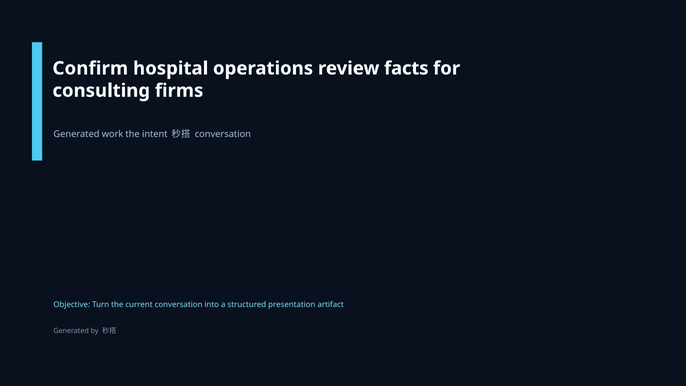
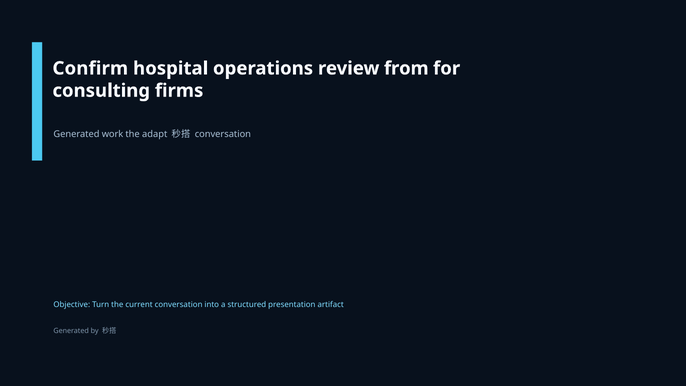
facts: facts -> from
intent: intent -> adapt
